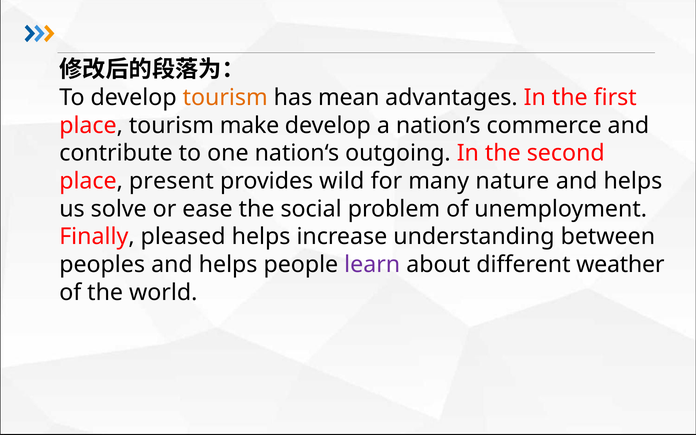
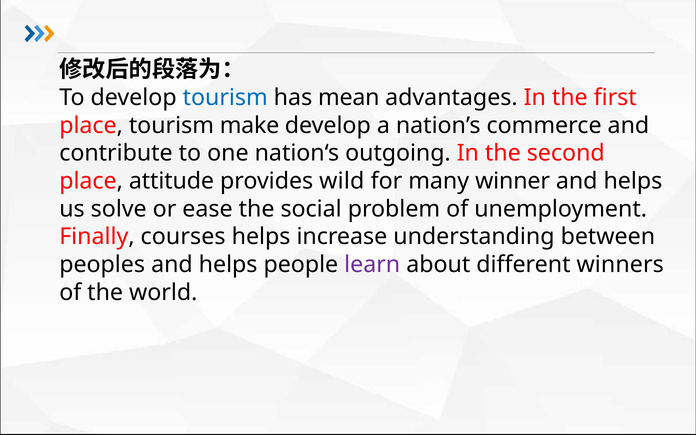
tourism at (225, 98) colour: orange -> blue
present: present -> attitude
nature: nature -> winner
pleased: pleased -> courses
weather: weather -> winners
